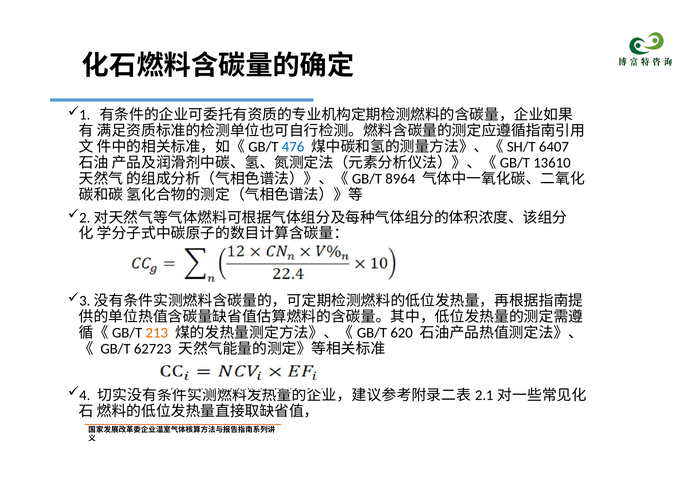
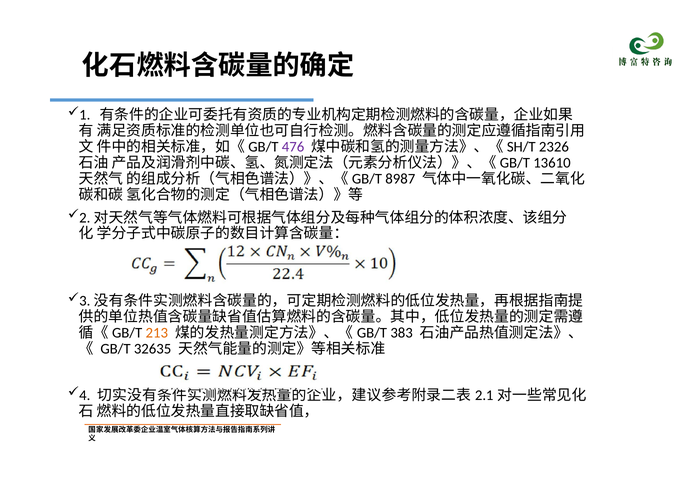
476 colour: blue -> purple
6407: 6407 -> 2326
8964: 8964 -> 8987
620: 620 -> 383
62723: 62723 -> 32635
